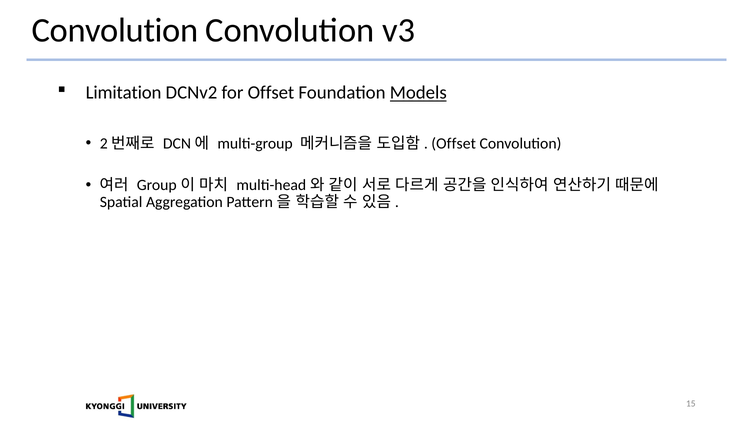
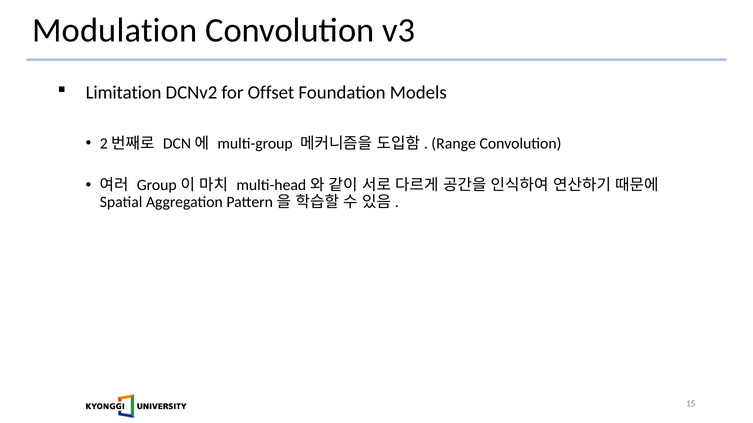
Convolution at (115, 30): Convolution -> Modulation
Models underline: present -> none
Offset at (454, 144): Offset -> Range
